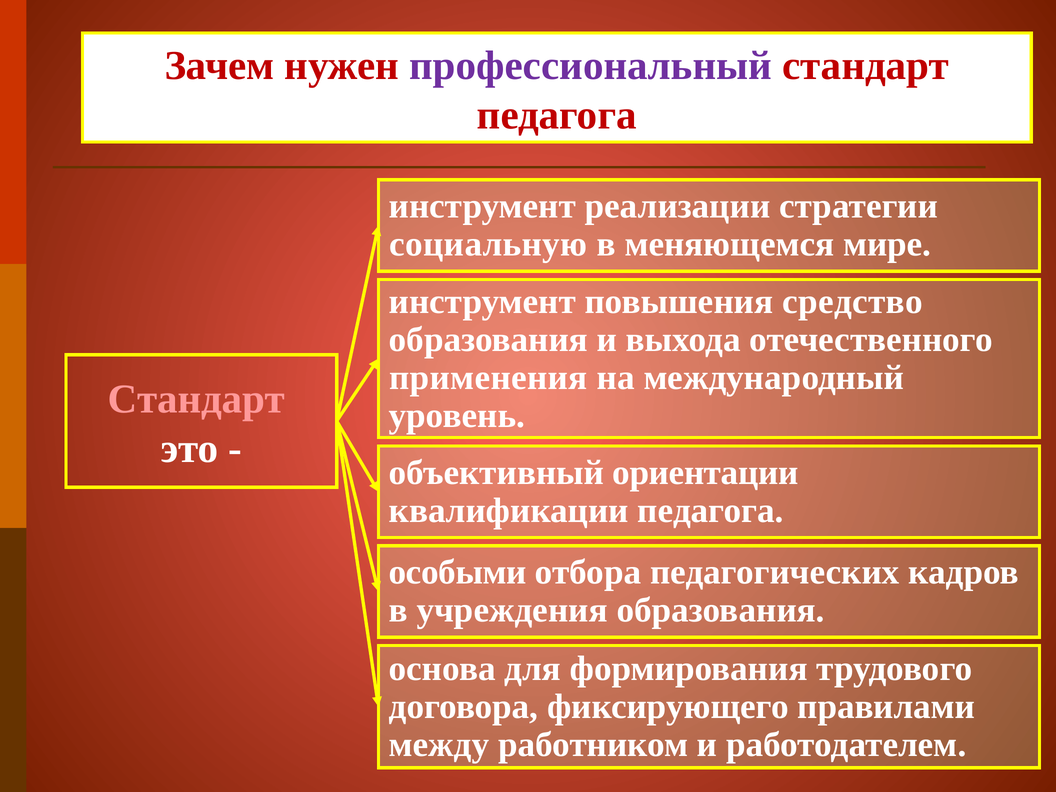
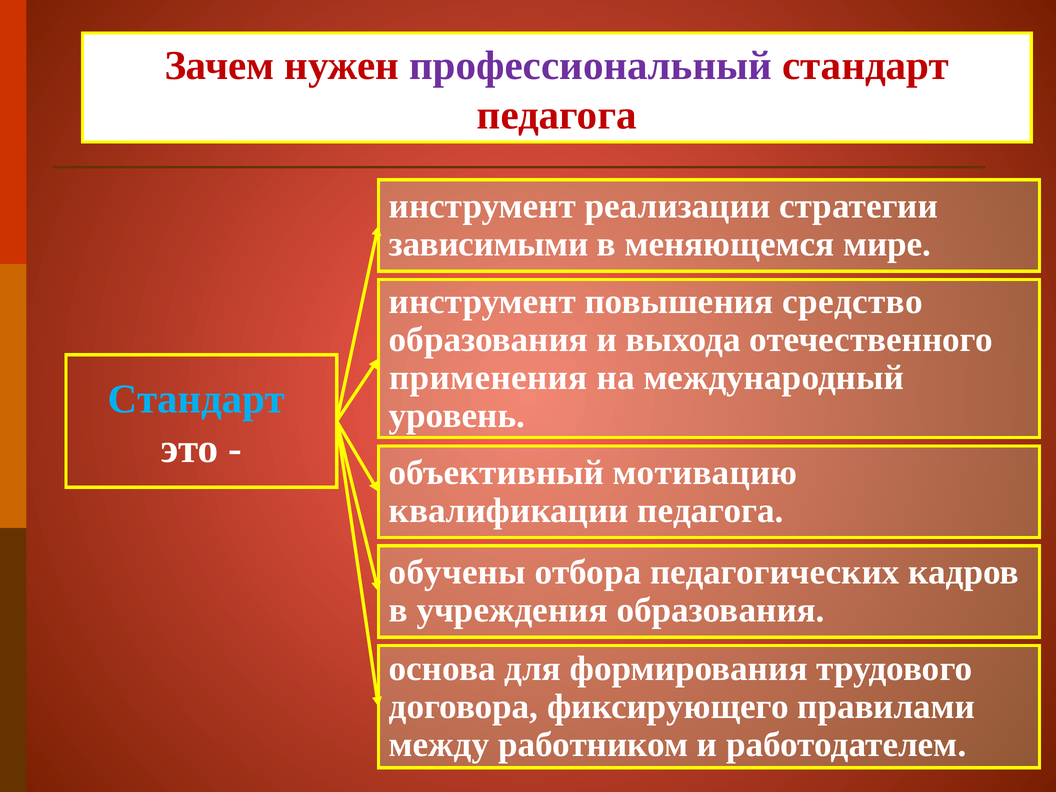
социальную: социальную -> зависимыми
Стандарт at (196, 399) colour: pink -> light blue
ориентации: ориентации -> мотивацию
особыми: особыми -> обучены
